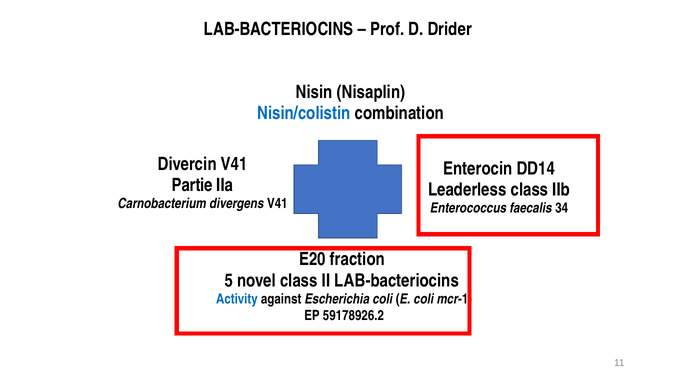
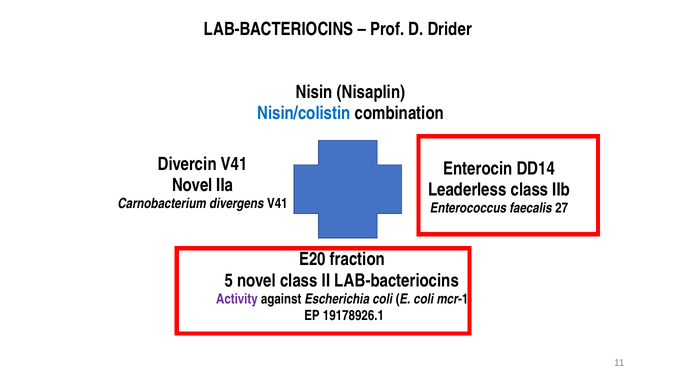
Partie at (192, 185): Partie -> Novel
34: 34 -> 27
Activity colour: blue -> purple
59178926.2: 59178926.2 -> 19178926.1
